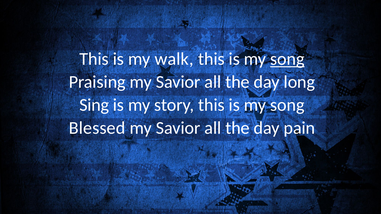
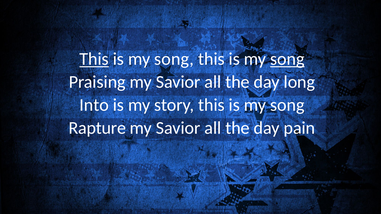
This at (94, 59) underline: none -> present
walk at (174, 59): walk -> song
Sing: Sing -> Into
Blessed: Blessed -> Rapture
